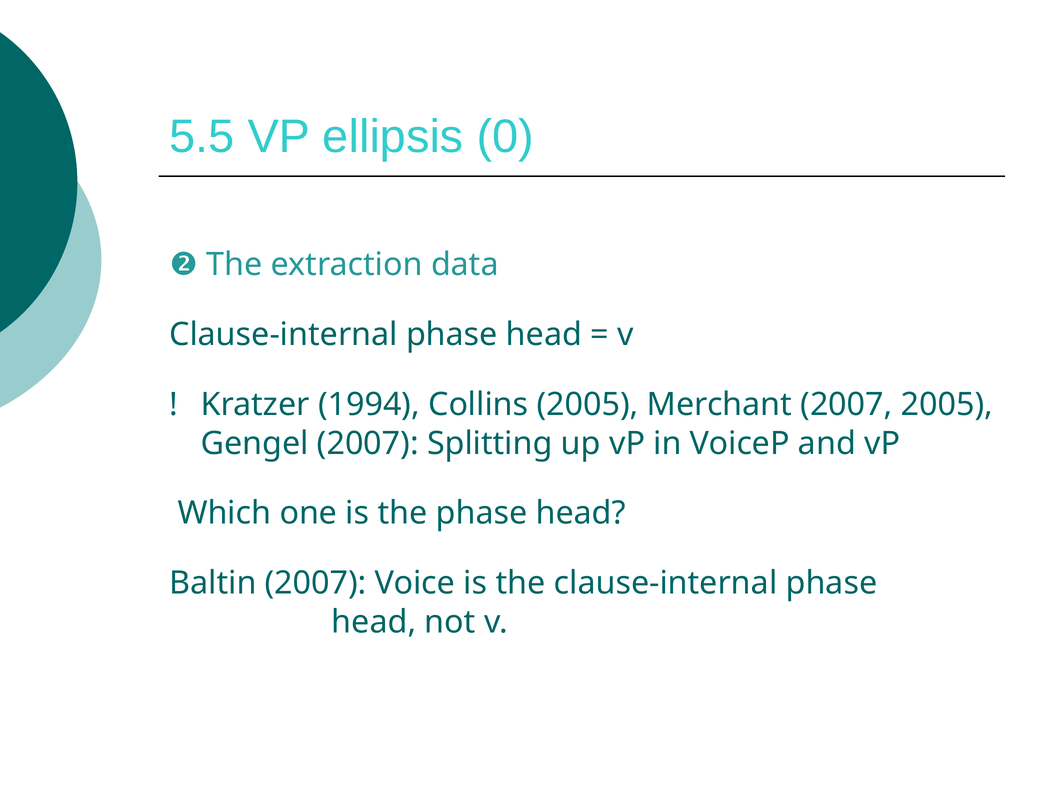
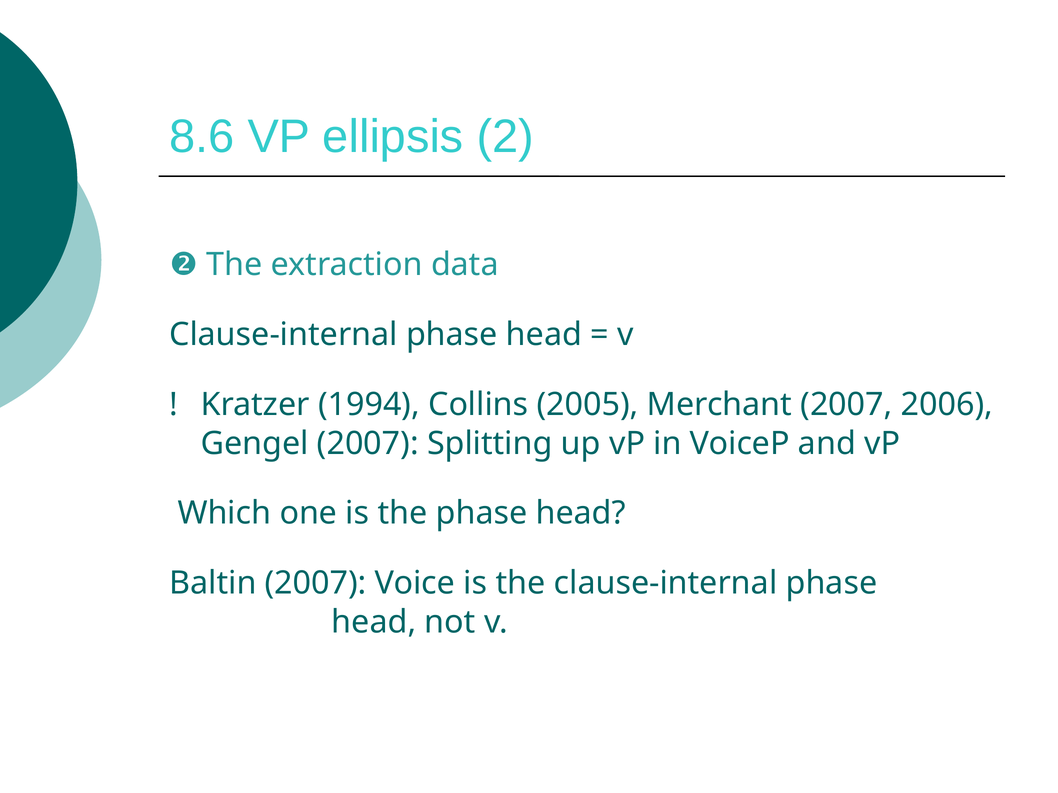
5.5: 5.5 -> 8.6
0: 0 -> 2
2007 2005: 2005 -> 2006
